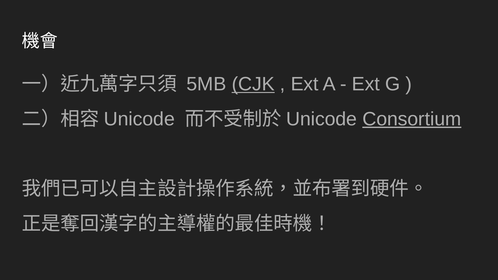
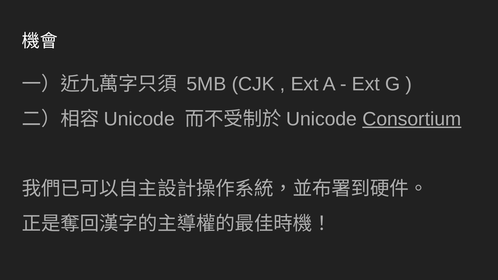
CJK underline: present -> none
